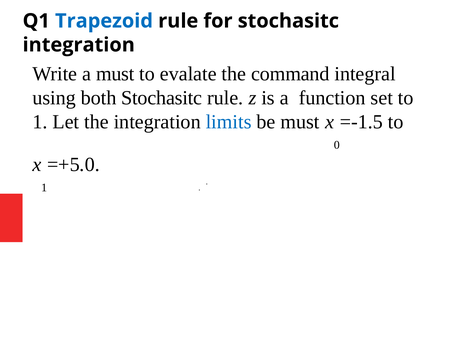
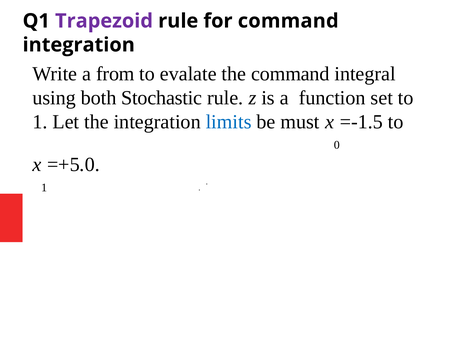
Trapezoid colour: blue -> purple
for stochasitc: stochasitc -> command
a must: must -> from
both Stochasitc: Stochasitc -> Stochastic
